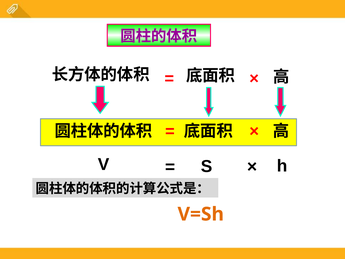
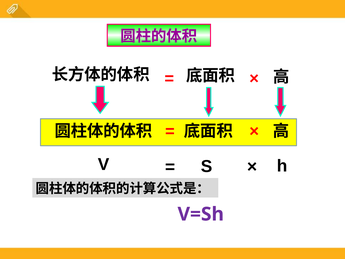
V=Sh colour: orange -> purple
